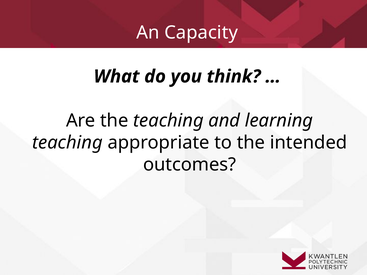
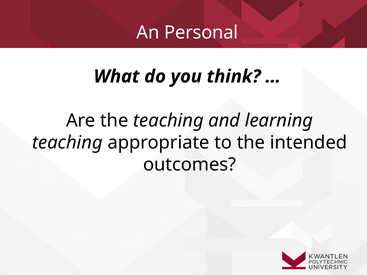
Capacity: Capacity -> Personal
